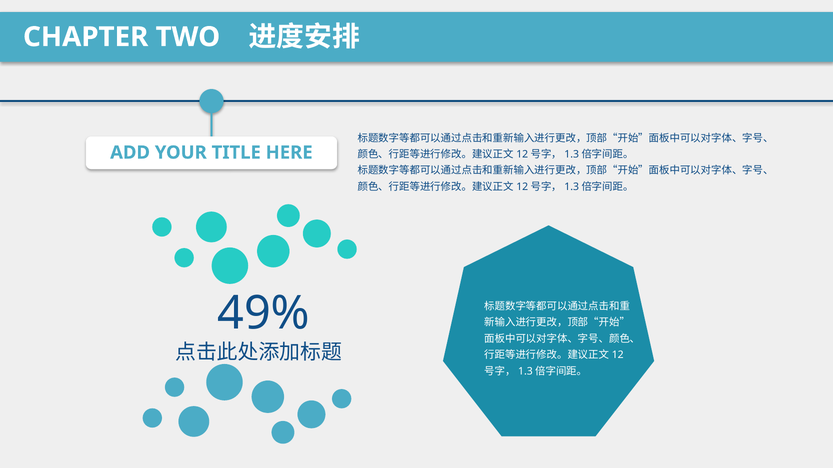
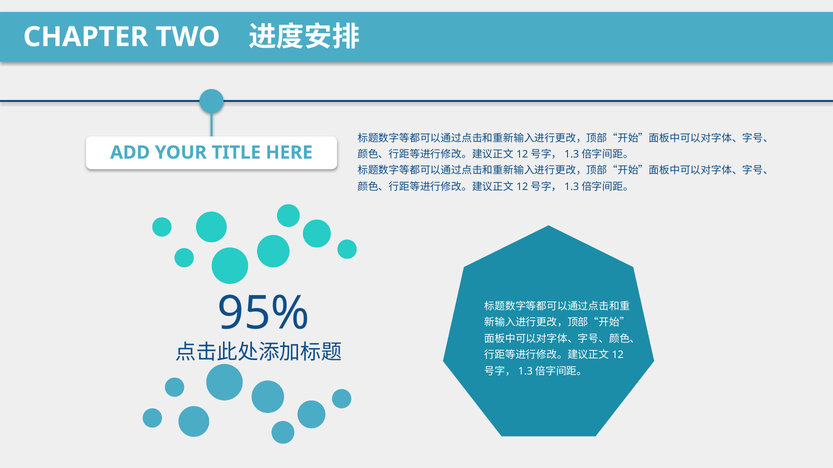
49%: 49% -> 95%
